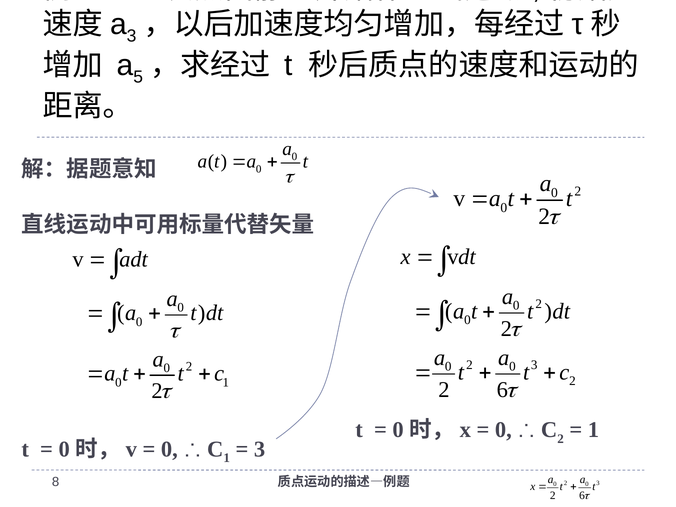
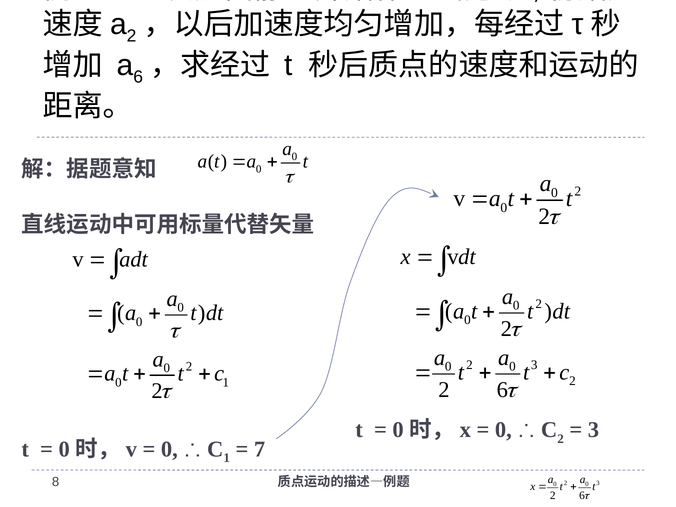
3 at (132, 36): 3 -> 2
5 at (138, 77): 5 -> 6
1 at (593, 430): 1 -> 3
3 at (260, 449): 3 -> 7
